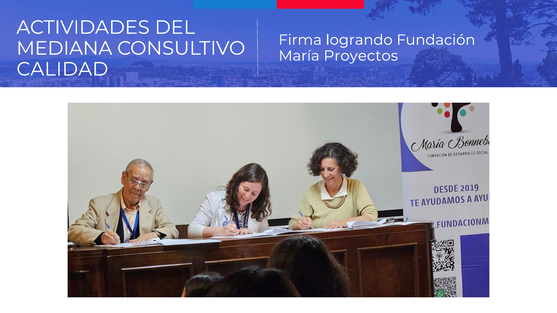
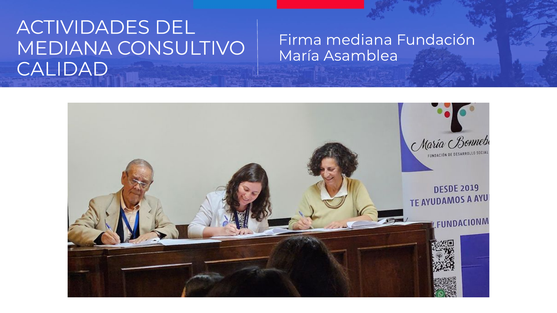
Firma logrando: logrando -> mediana
Proyectos: Proyectos -> Asamblea
